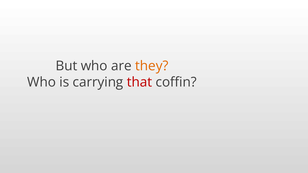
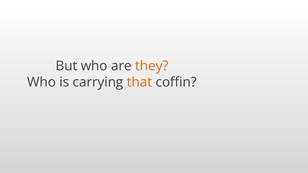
that colour: red -> orange
